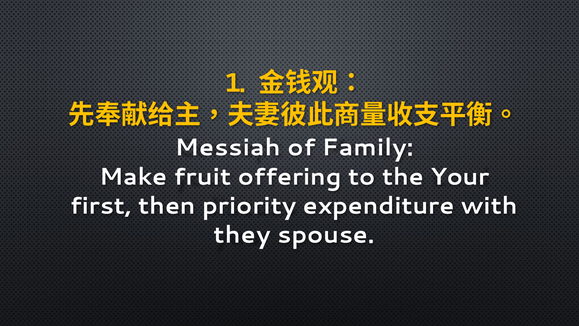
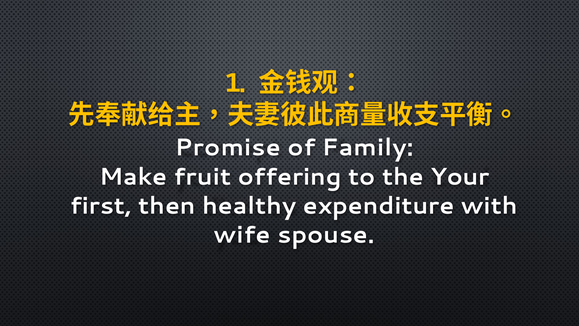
Messiah: Messiah -> Promise
priority: priority -> healthy
they: they -> wife
